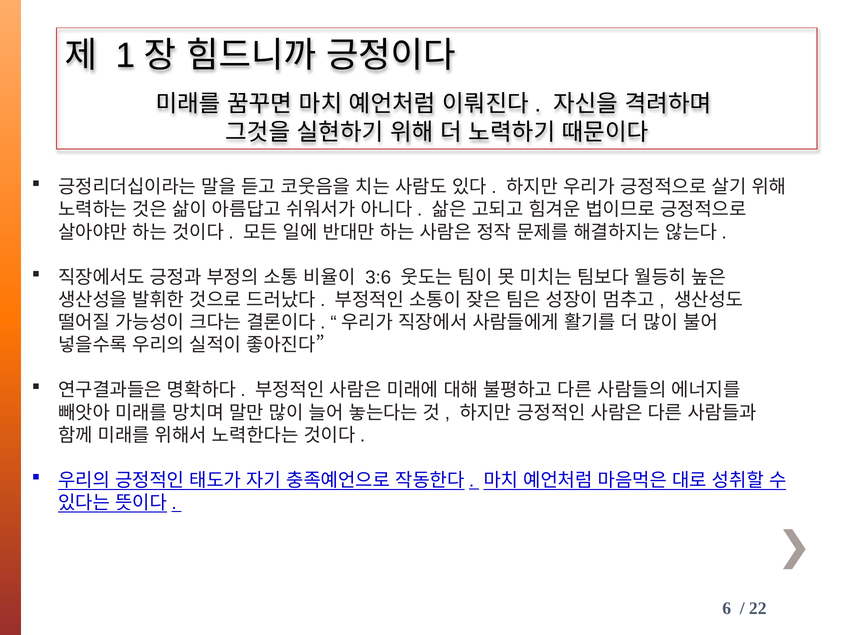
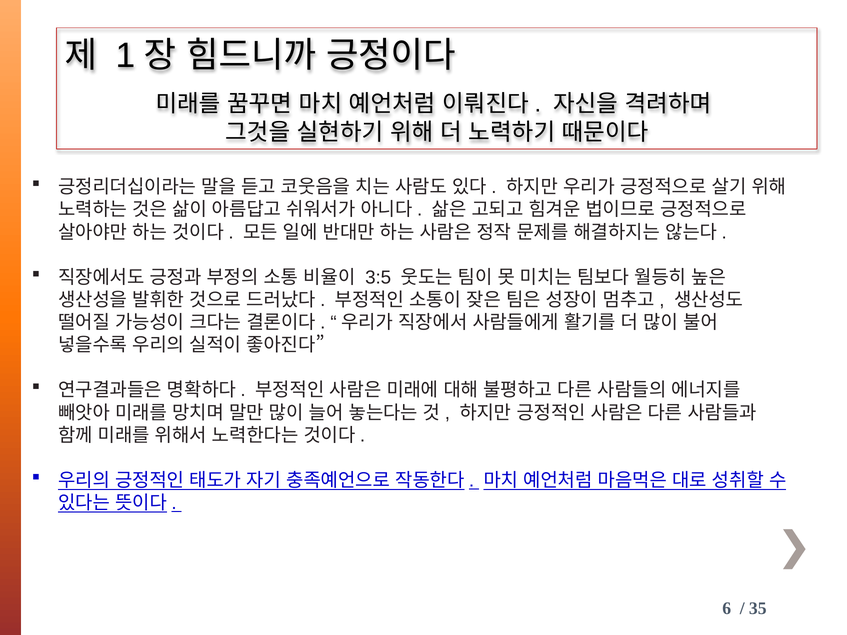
3:6: 3:6 -> 3:5
22: 22 -> 35
